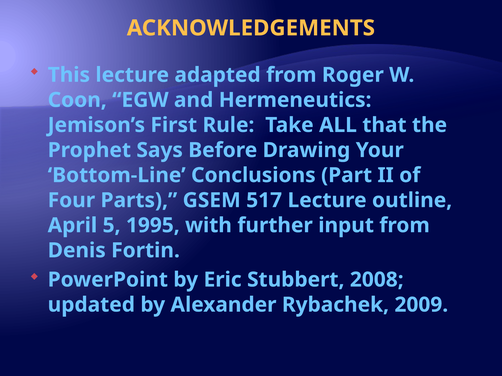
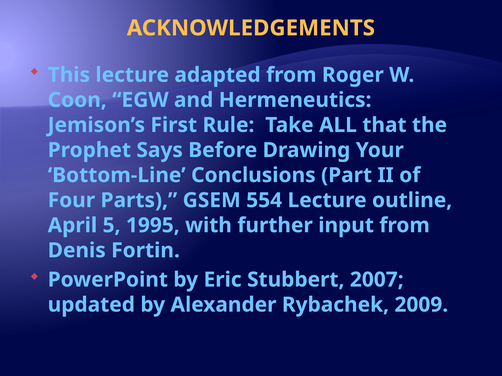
517: 517 -> 554
2008: 2008 -> 2007
